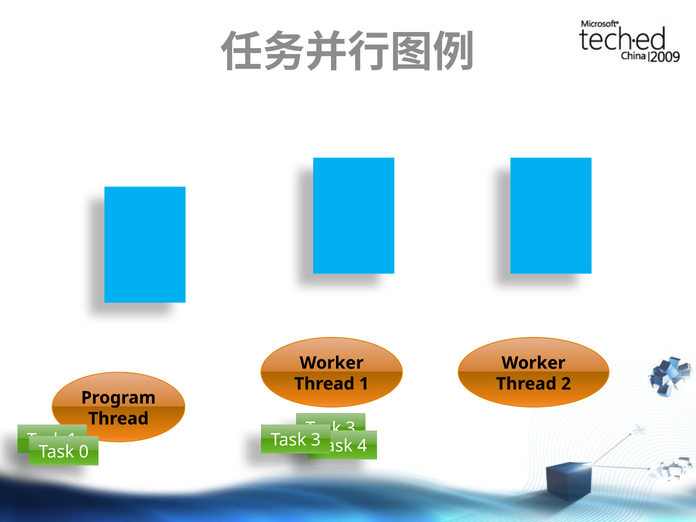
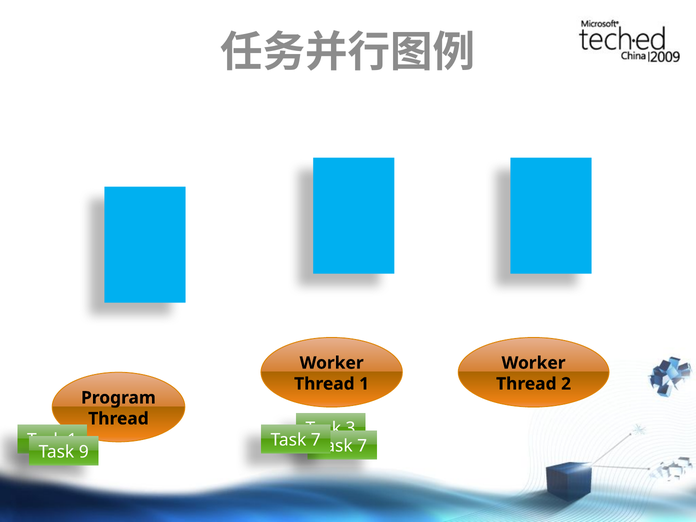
3 at (316, 440): 3 -> 7
4 at (362, 446): 4 -> 7
0: 0 -> 9
